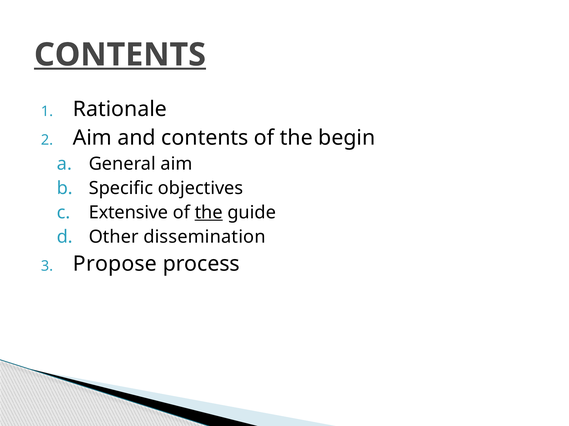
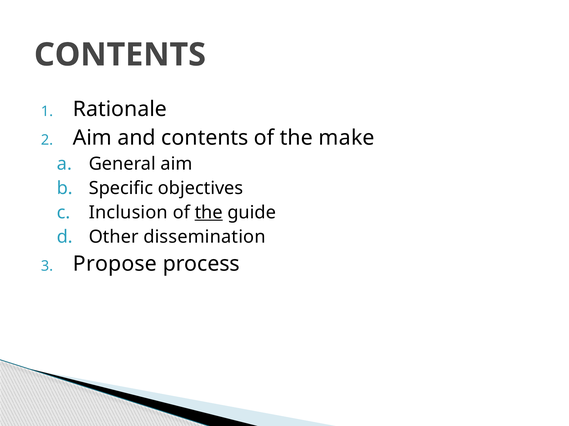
CONTENTS at (120, 55) underline: present -> none
begin: begin -> make
Extensive: Extensive -> Inclusion
